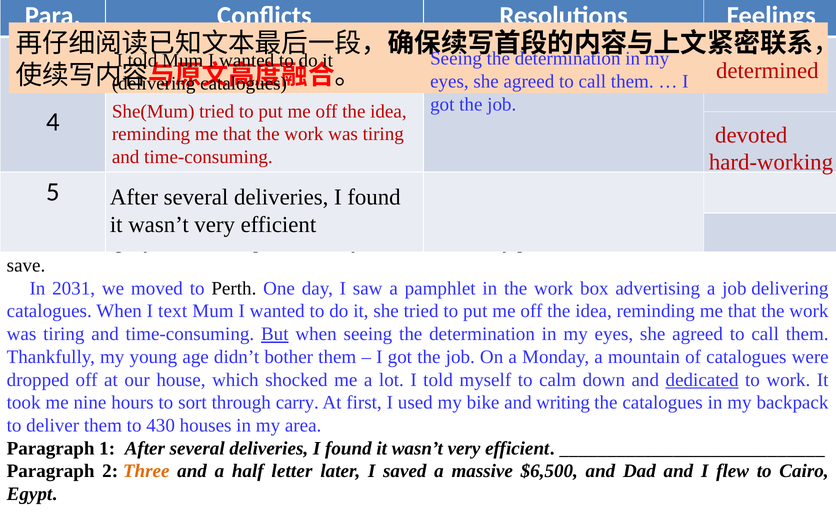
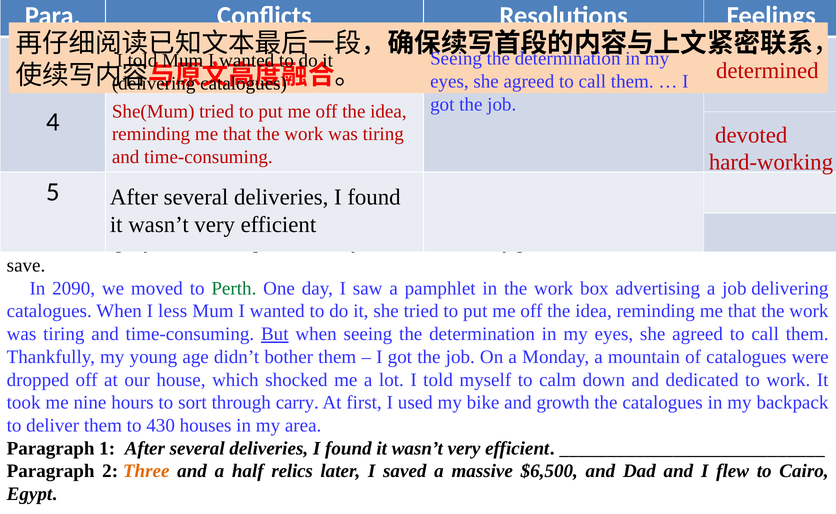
2031: 2031 -> 2090
Perth colour: black -> green
text: text -> less
dedicated underline: present -> none
writing: writing -> growth
half letter: letter -> relics
